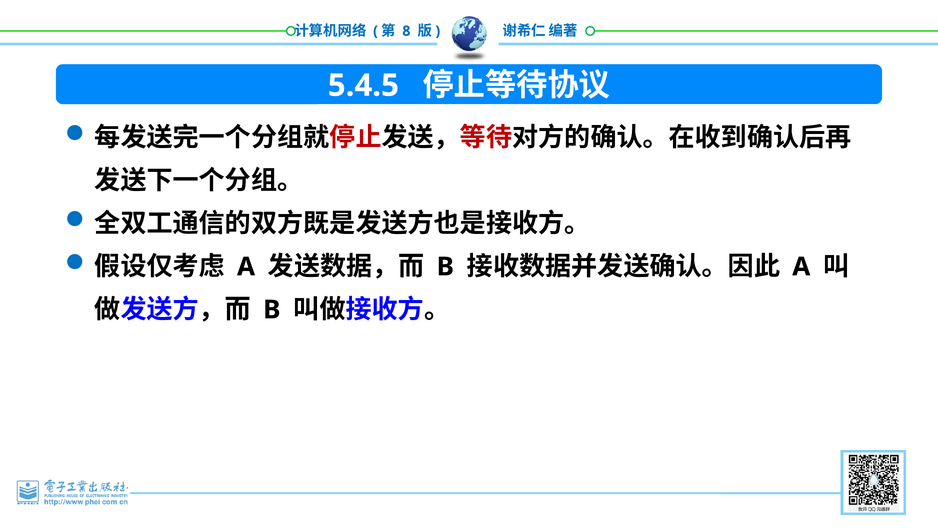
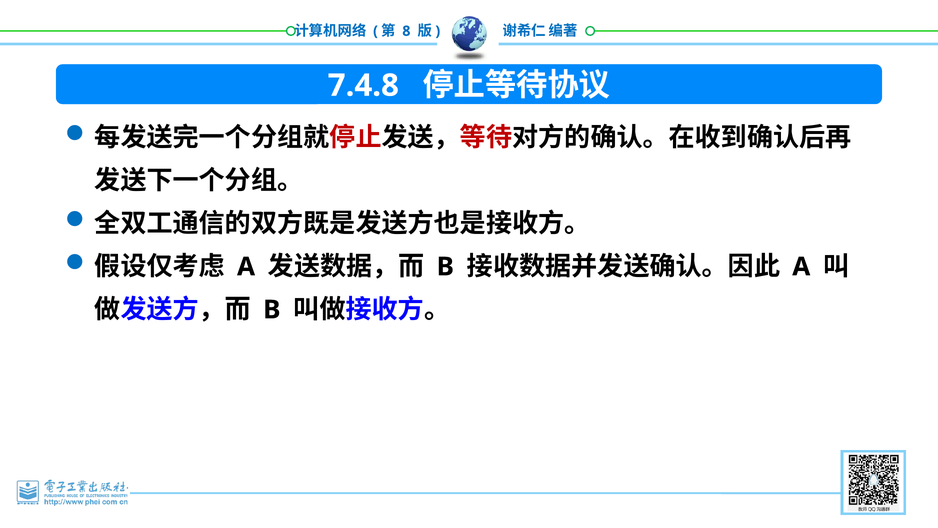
5.4.5: 5.4.5 -> 7.4.8
